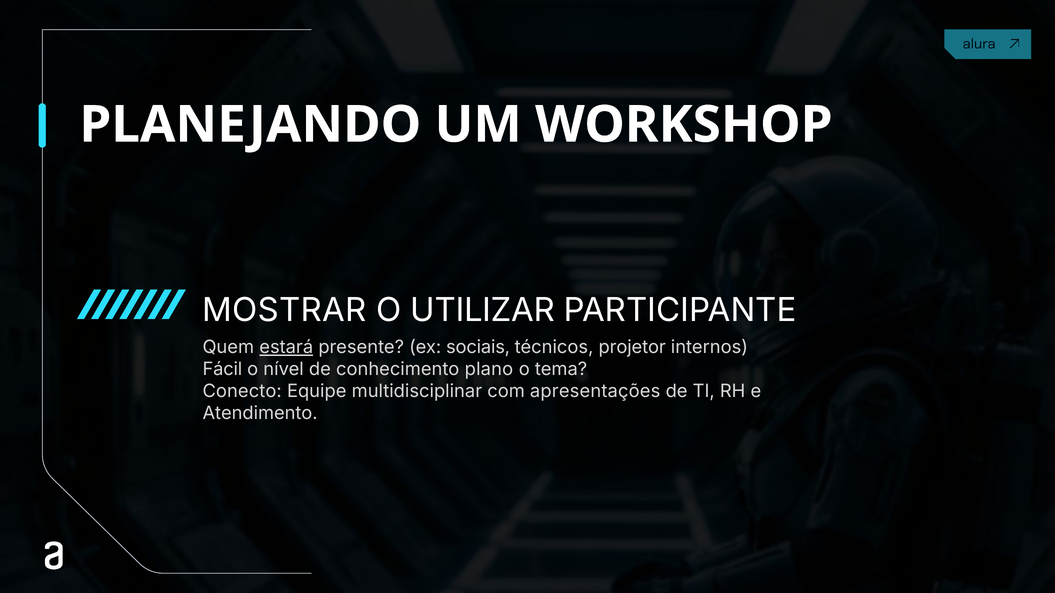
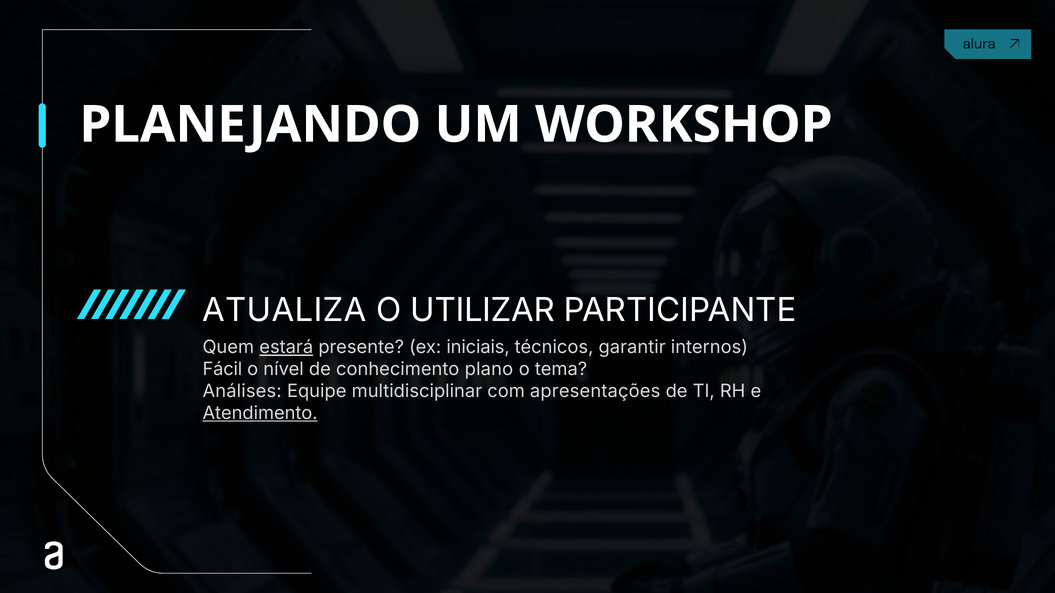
MOSTRAR: MOSTRAR -> ATUALIZA
sociais: sociais -> iniciais
projetor: projetor -> garantir
Conecto: Conecto -> Análises
Atendimento underline: none -> present
